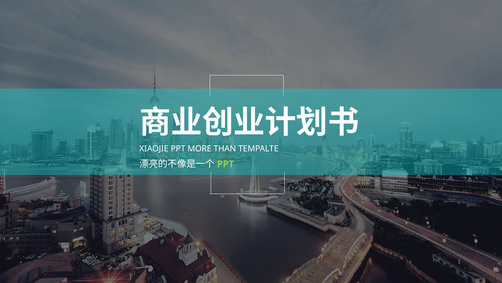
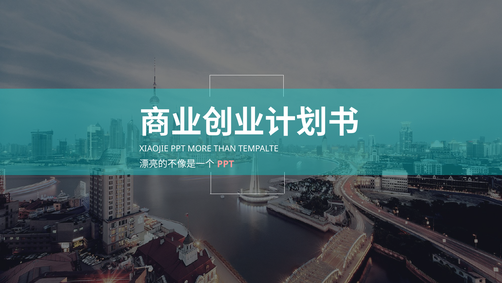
PPT at (226, 164) colour: light green -> pink
